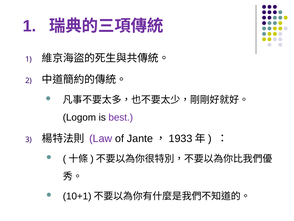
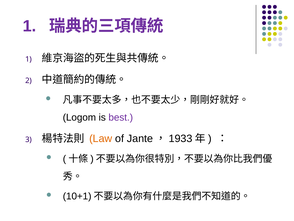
Law colour: purple -> orange
